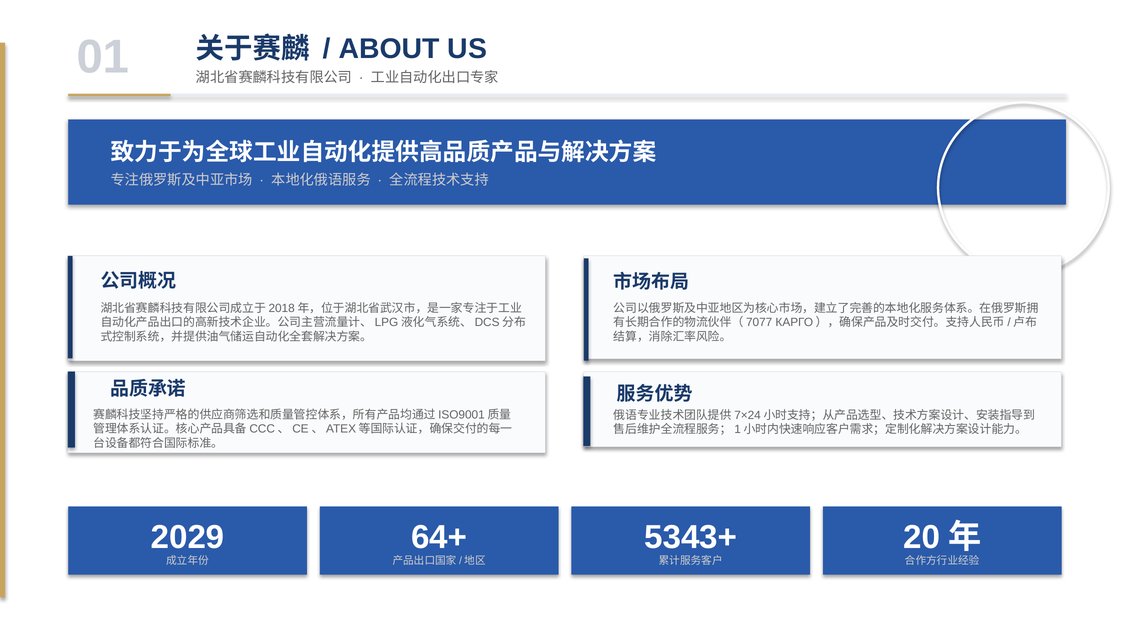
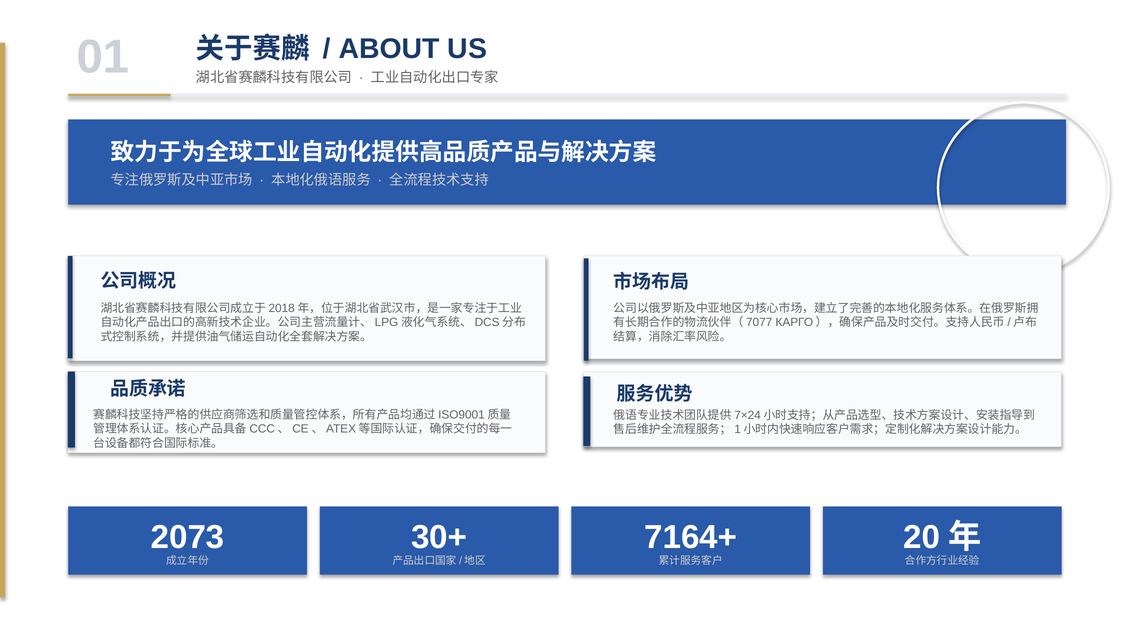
2029: 2029 -> 2073
64+: 64+ -> 30+
5343+: 5343+ -> 7164+
